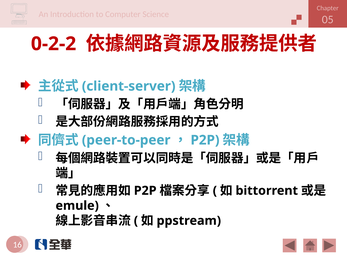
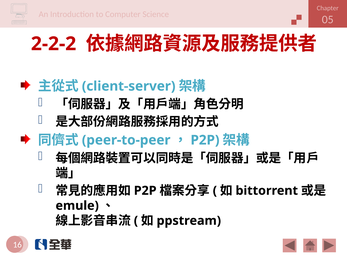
0-2-2: 0-2-2 -> 2-2-2
